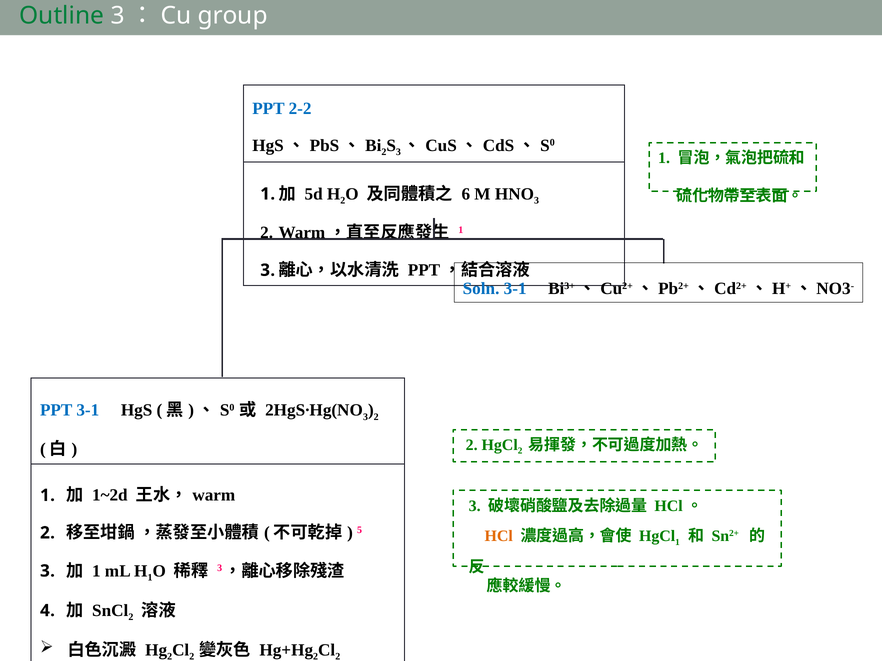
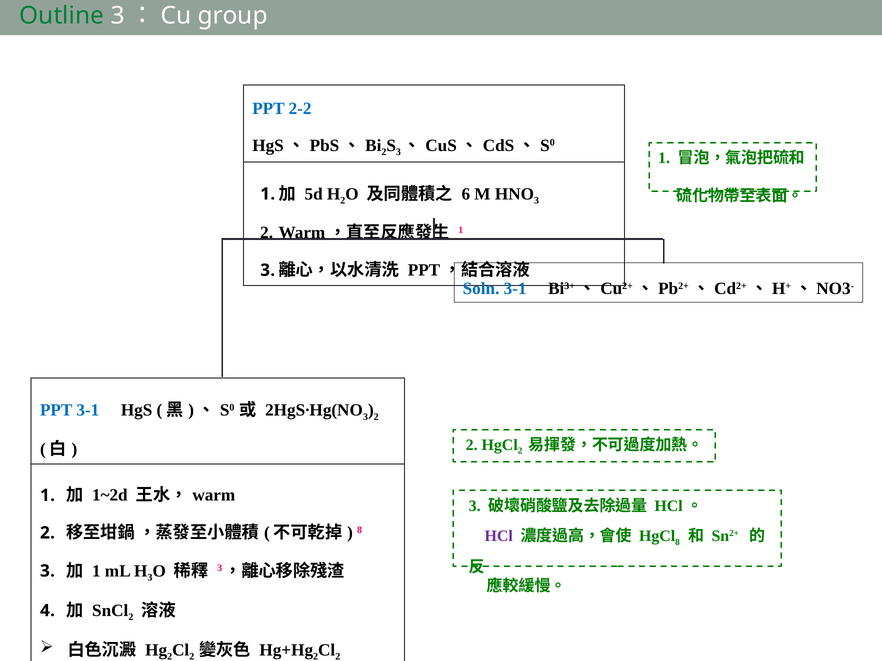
HCl colour: orange -> purple
1 at (677, 542): 1 -> 8
5 at (360, 530): 5 -> 8
1 at (150, 578): 1 -> 3
